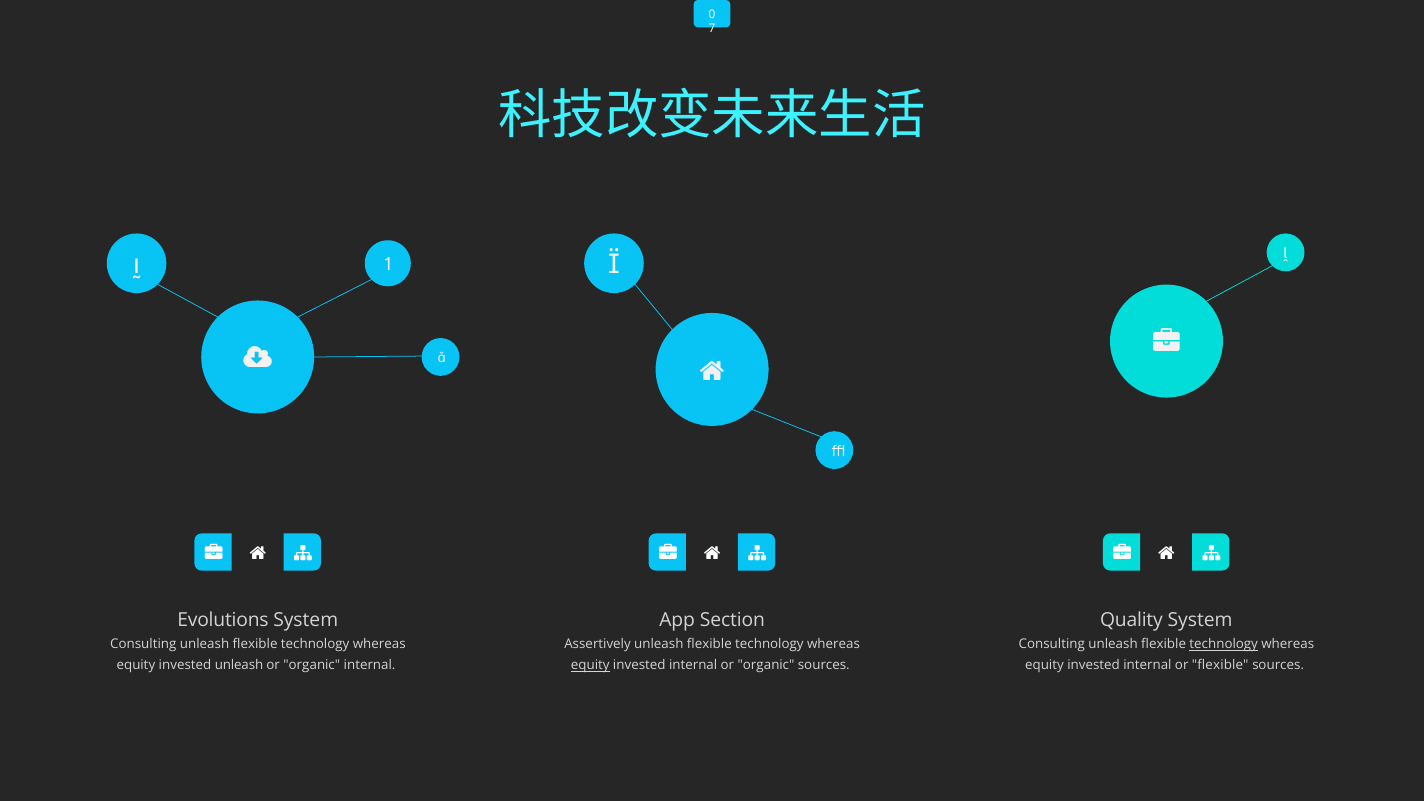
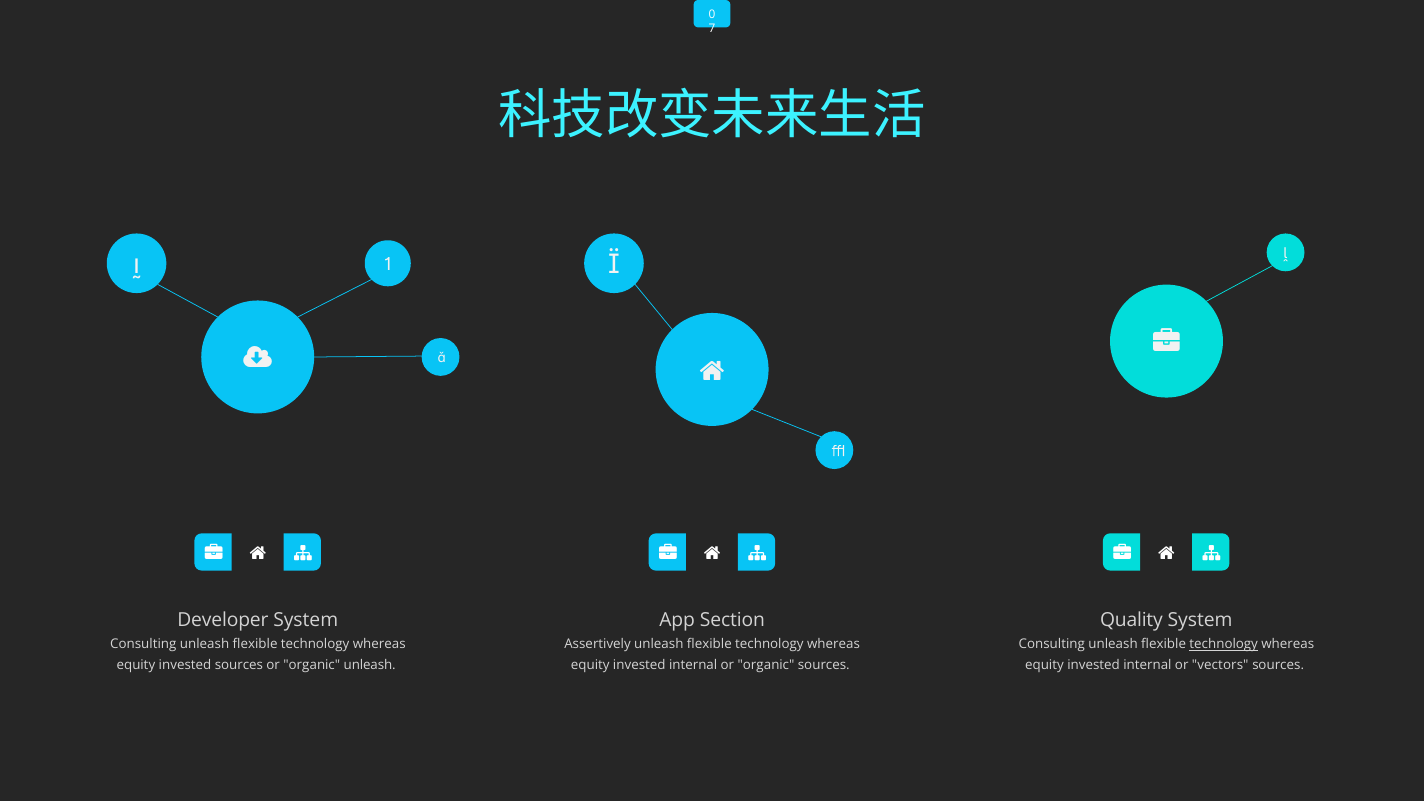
Evolutions: Evolutions -> Developer
invested unleash: unleash -> sources
organic internal: internal -> unleash
or flexible: flexible -> vectors
equity at (590, 665) underline: present -> none
